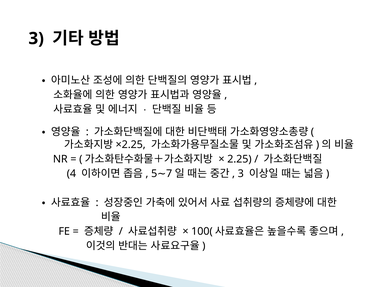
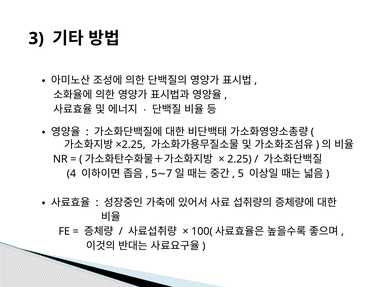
3 at (241, 173): 3 -> 5
